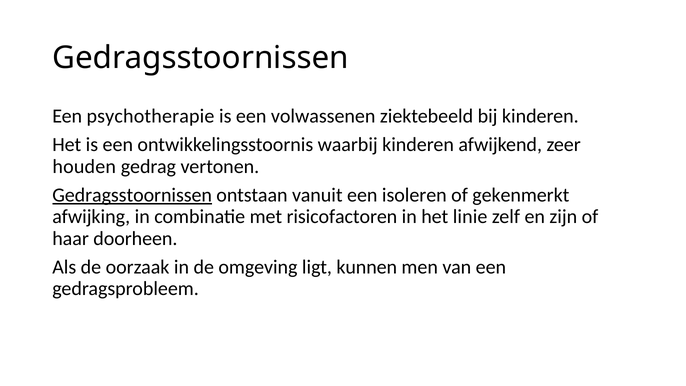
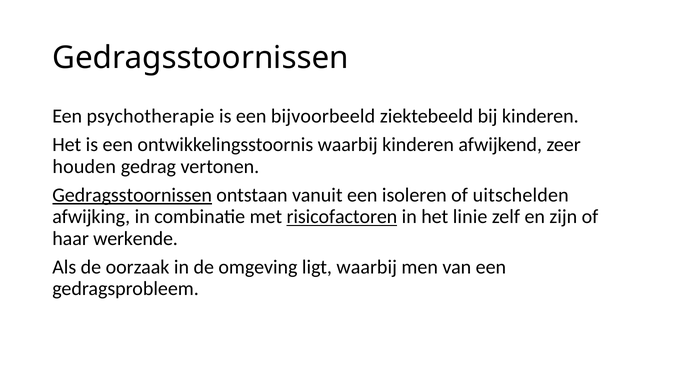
volwassenen: volwassenen -> bijvoorbeeld
gekenmerkt: gekenmerkt -> uitschelden
risicofactoren underline: none -> present
doorheen: doorheen -> werkende
ligt kunnen: kunnen -> waarbij
